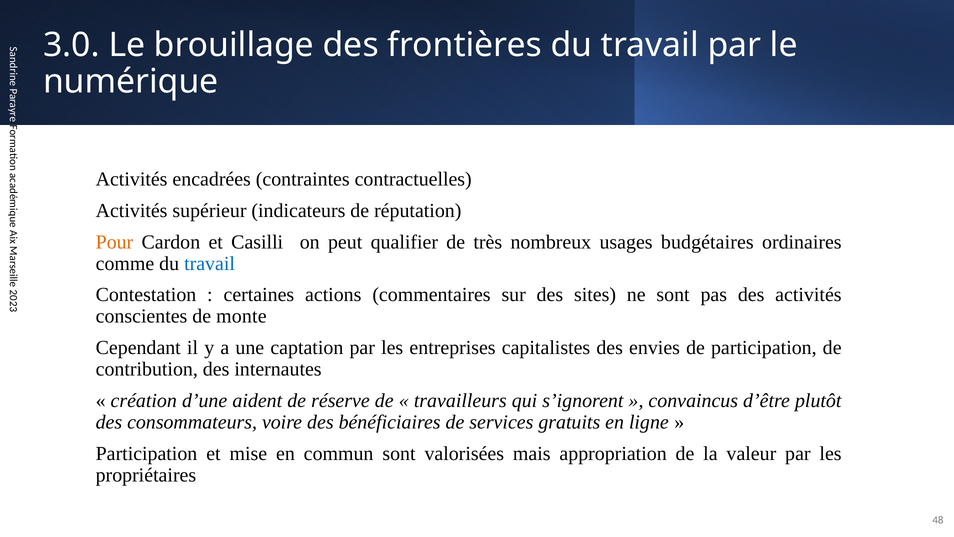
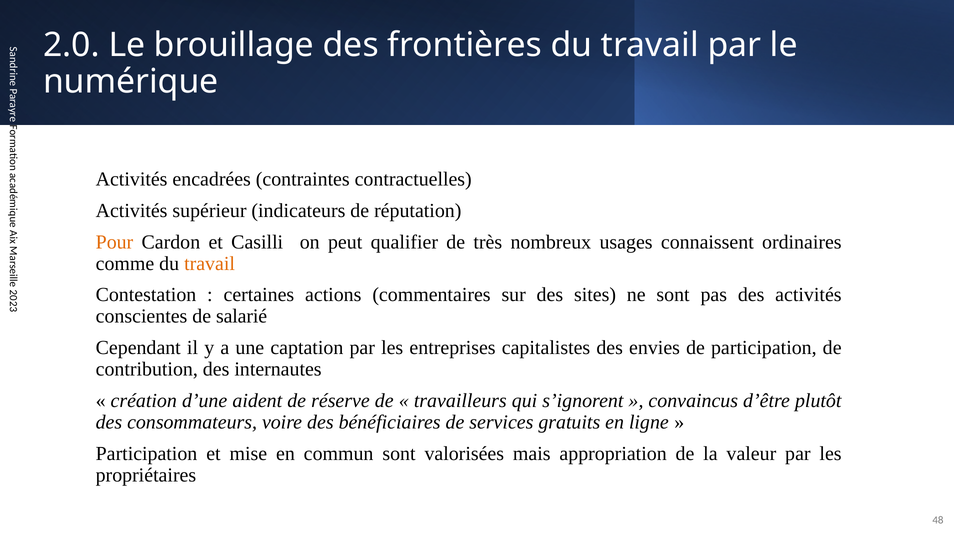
3.0: 3.0 -> 2.0
budgétaires: budgétaires -> connaissent
travail at (210, 263) colour: blue -> orange
monte: monte -> salarié
